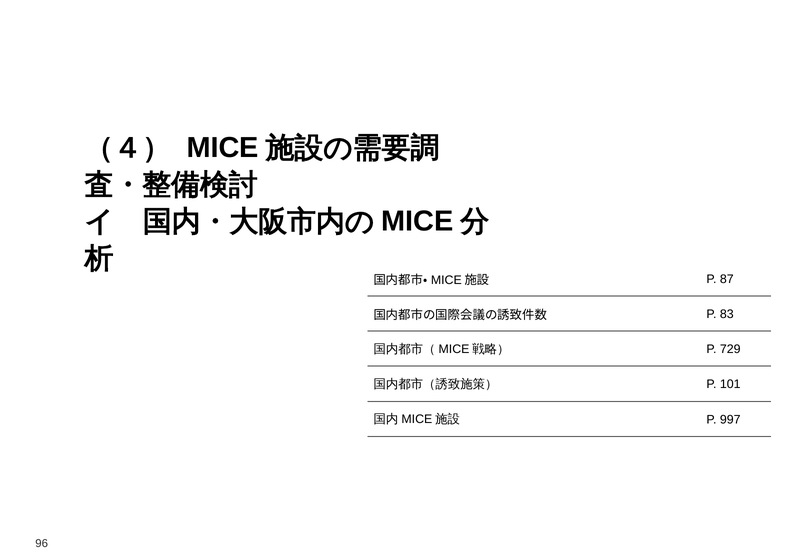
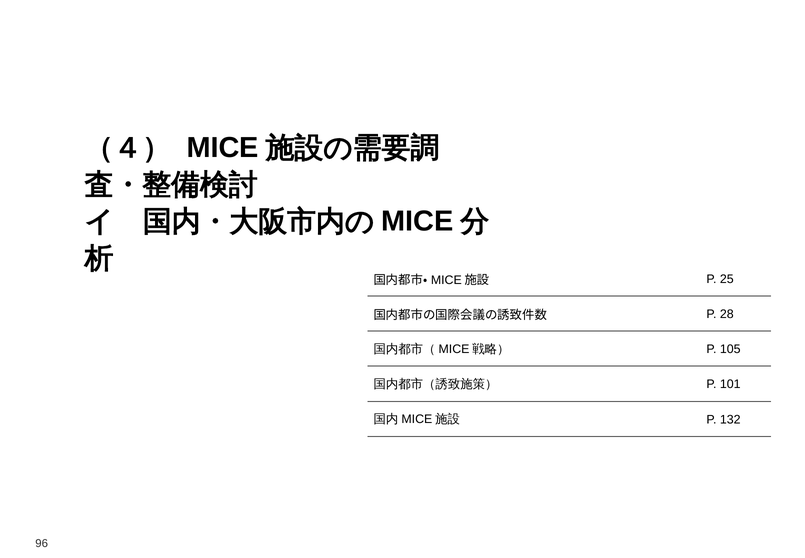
87: 87 -> 25
83: 83 -> 28
729: 729 -> 105
997: 997 -> 132
